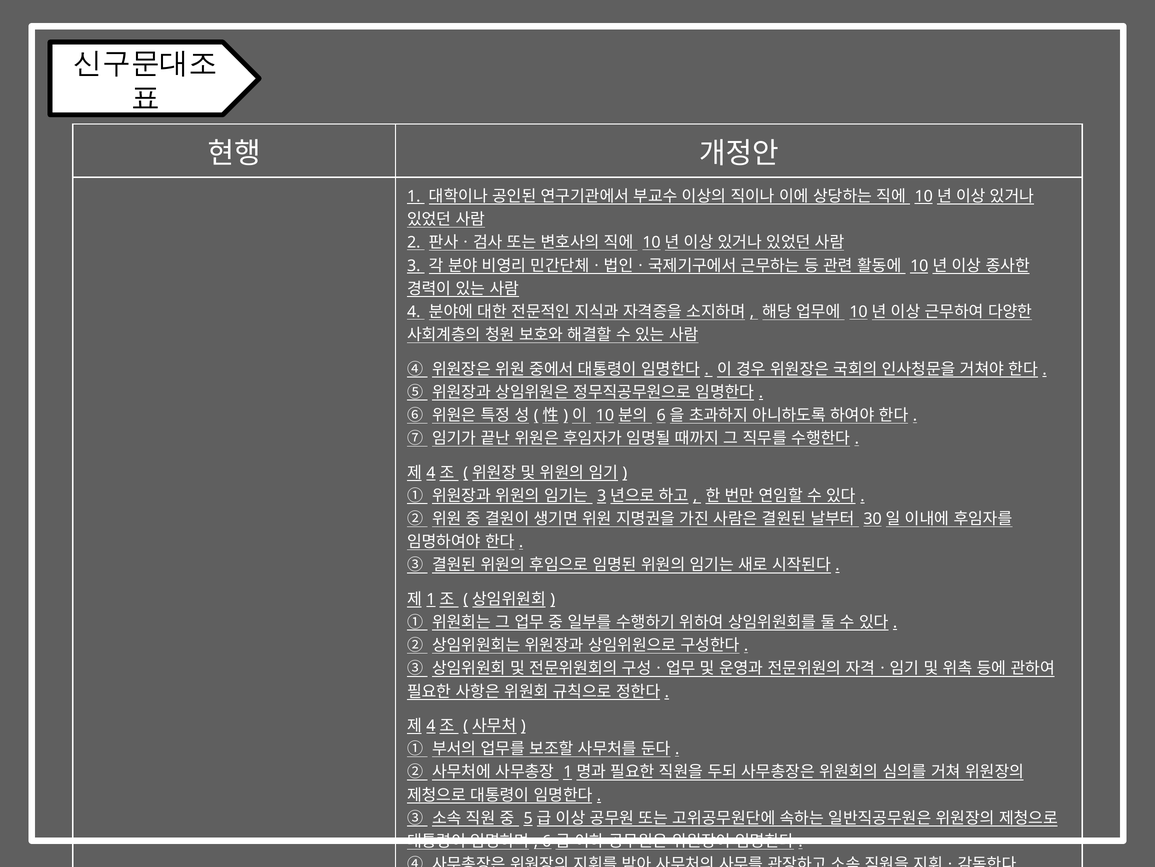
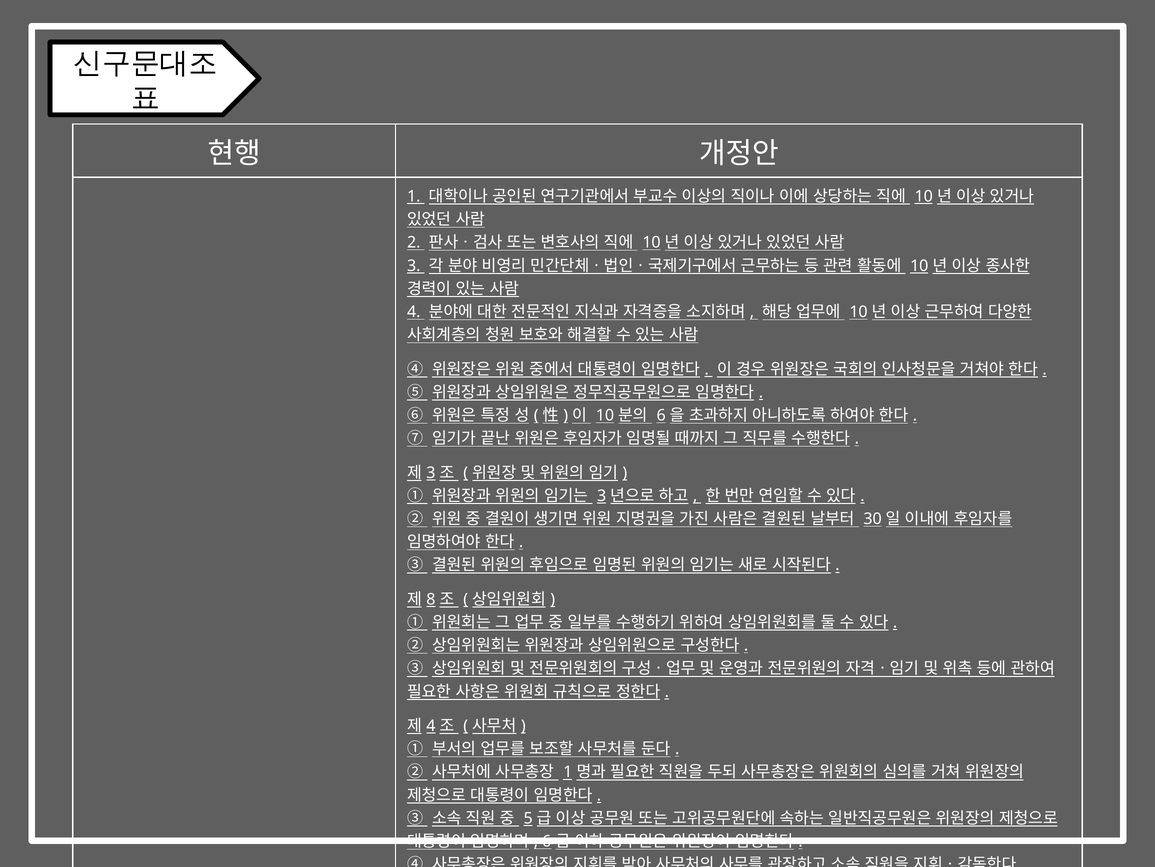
4 at (431, 472): 4 -> 3
1 at (431, 599): 1 -> 8
